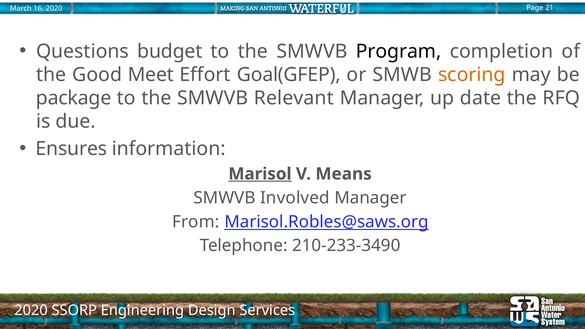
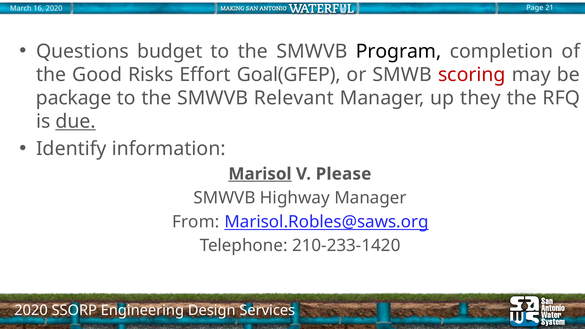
Meet: Meet -> Risks
scoring colour: orange -> red
date: date -> they
due underline: none -> present
Ensures: Ensures -> Identify
Means: Means -> Please
Involved: Involved -> Highway
210-233-3490: 210-233-3490 -> 210-233-1420
